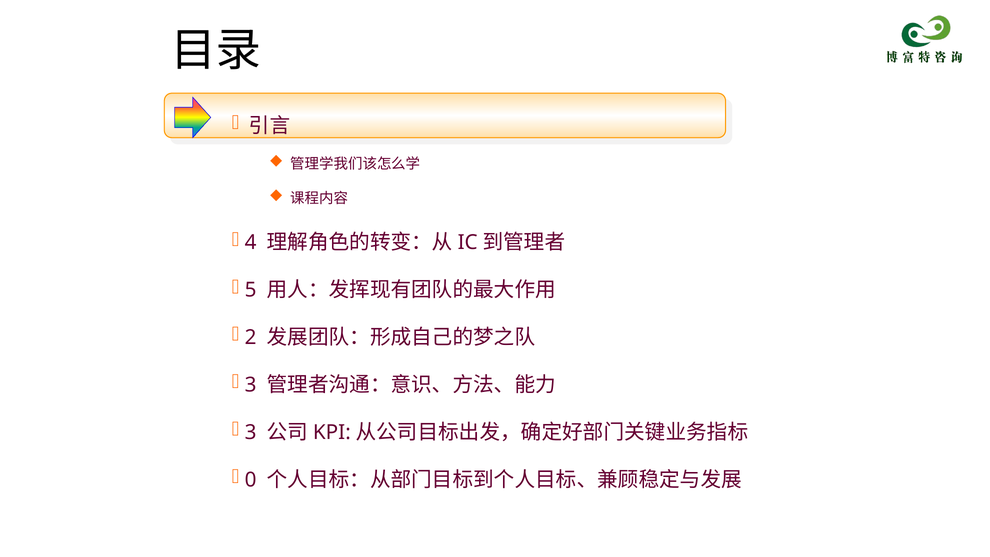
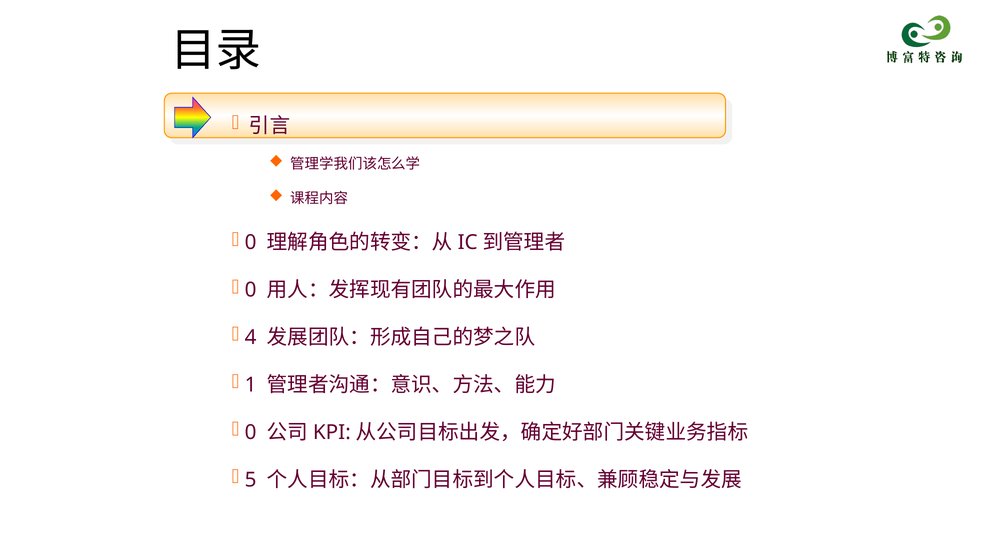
4 at (251, 243): 4 -> 0
5 at (251, 290): 5 -> 0
2: 2 -> 4
3 at (251, 385): 3 -> 1
3 at (251, 432): 3 -> 0
0: 0 -> 5
